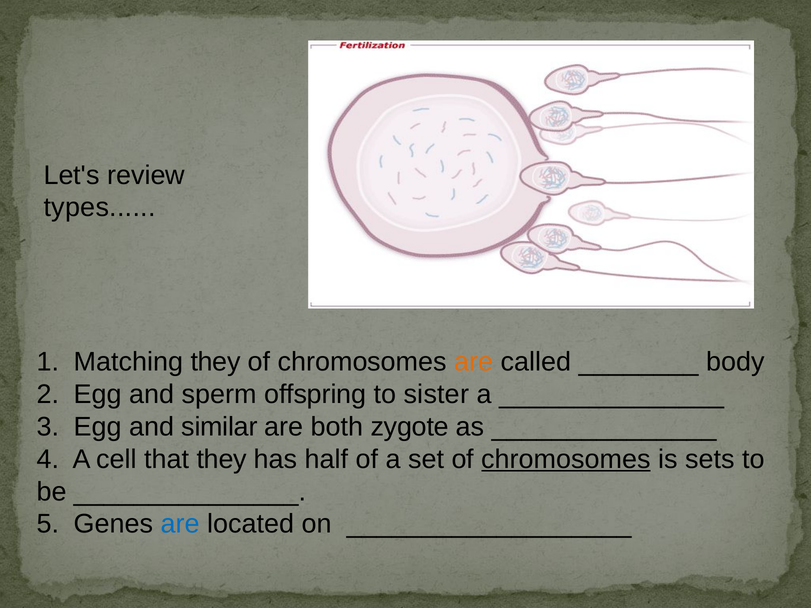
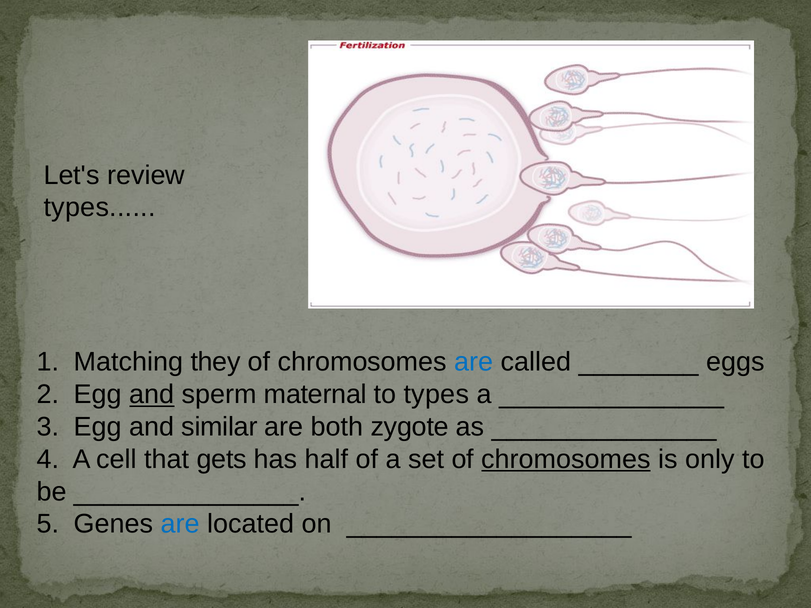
are at (474, 362) colour: orange -> blue
body: body -> eggs
and at (152, 395) underline: none -> present
offspring: offspring -> maternal
to sister: sister -> types
that they: they -> gets
sets: sets -> only
